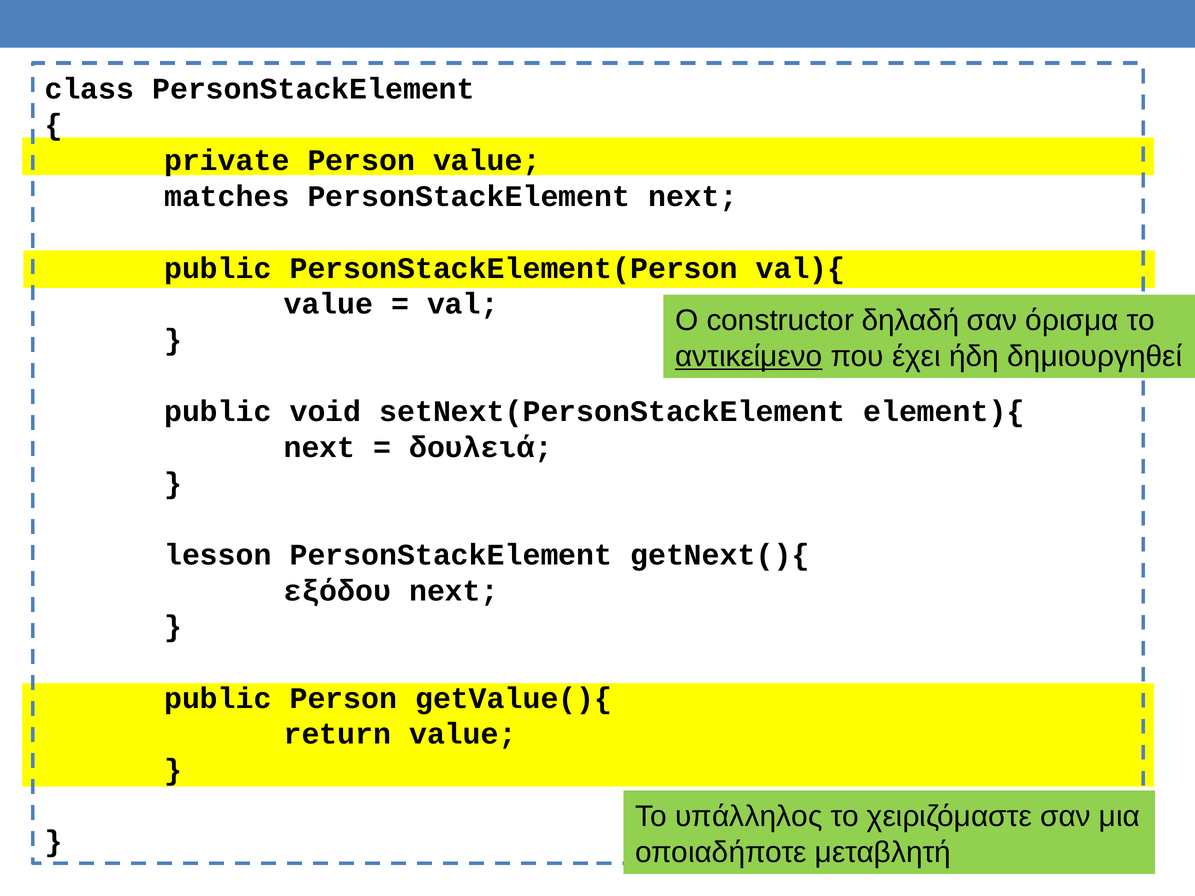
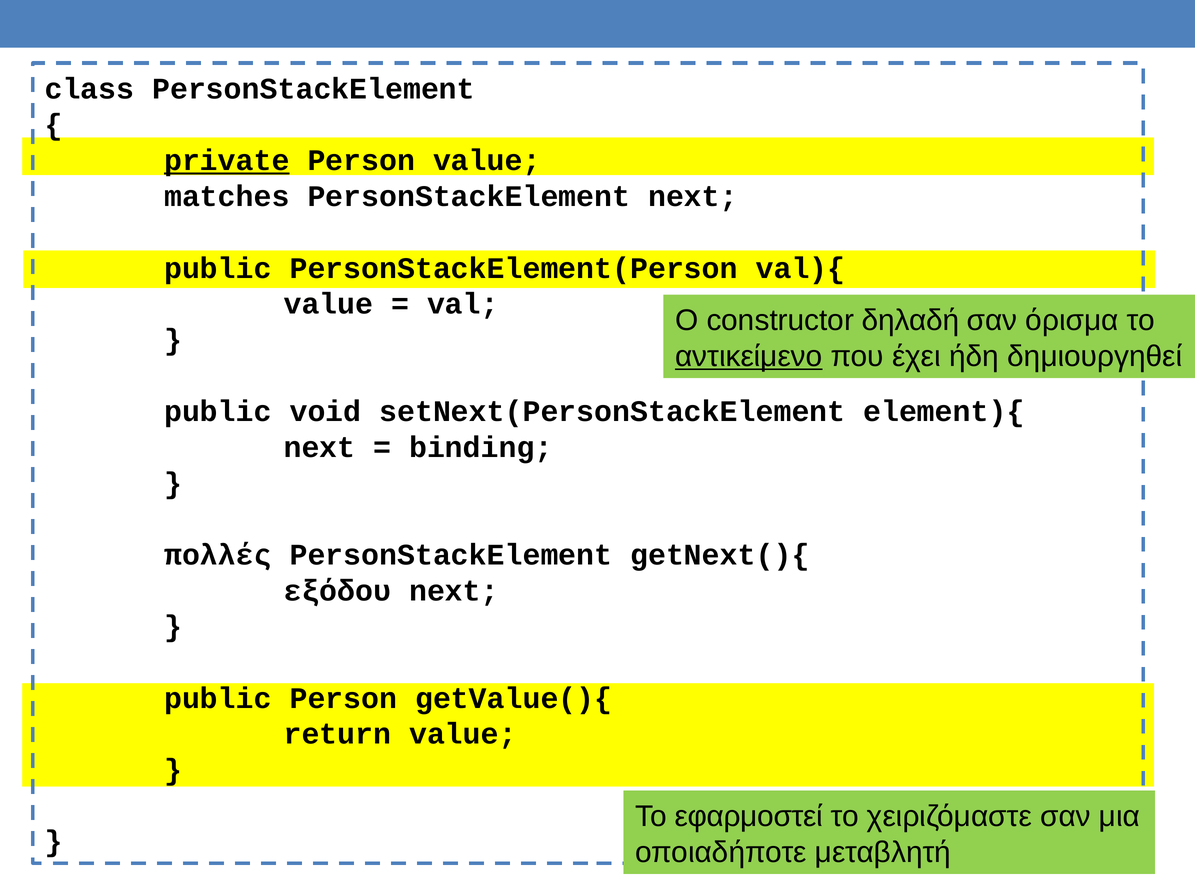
private underline: none -> present
δουλειά: δουλειά -> binding
lesson: lesson -> πολλές
υπάλληλος: υπάλληλος -> εφαρμοστεί
